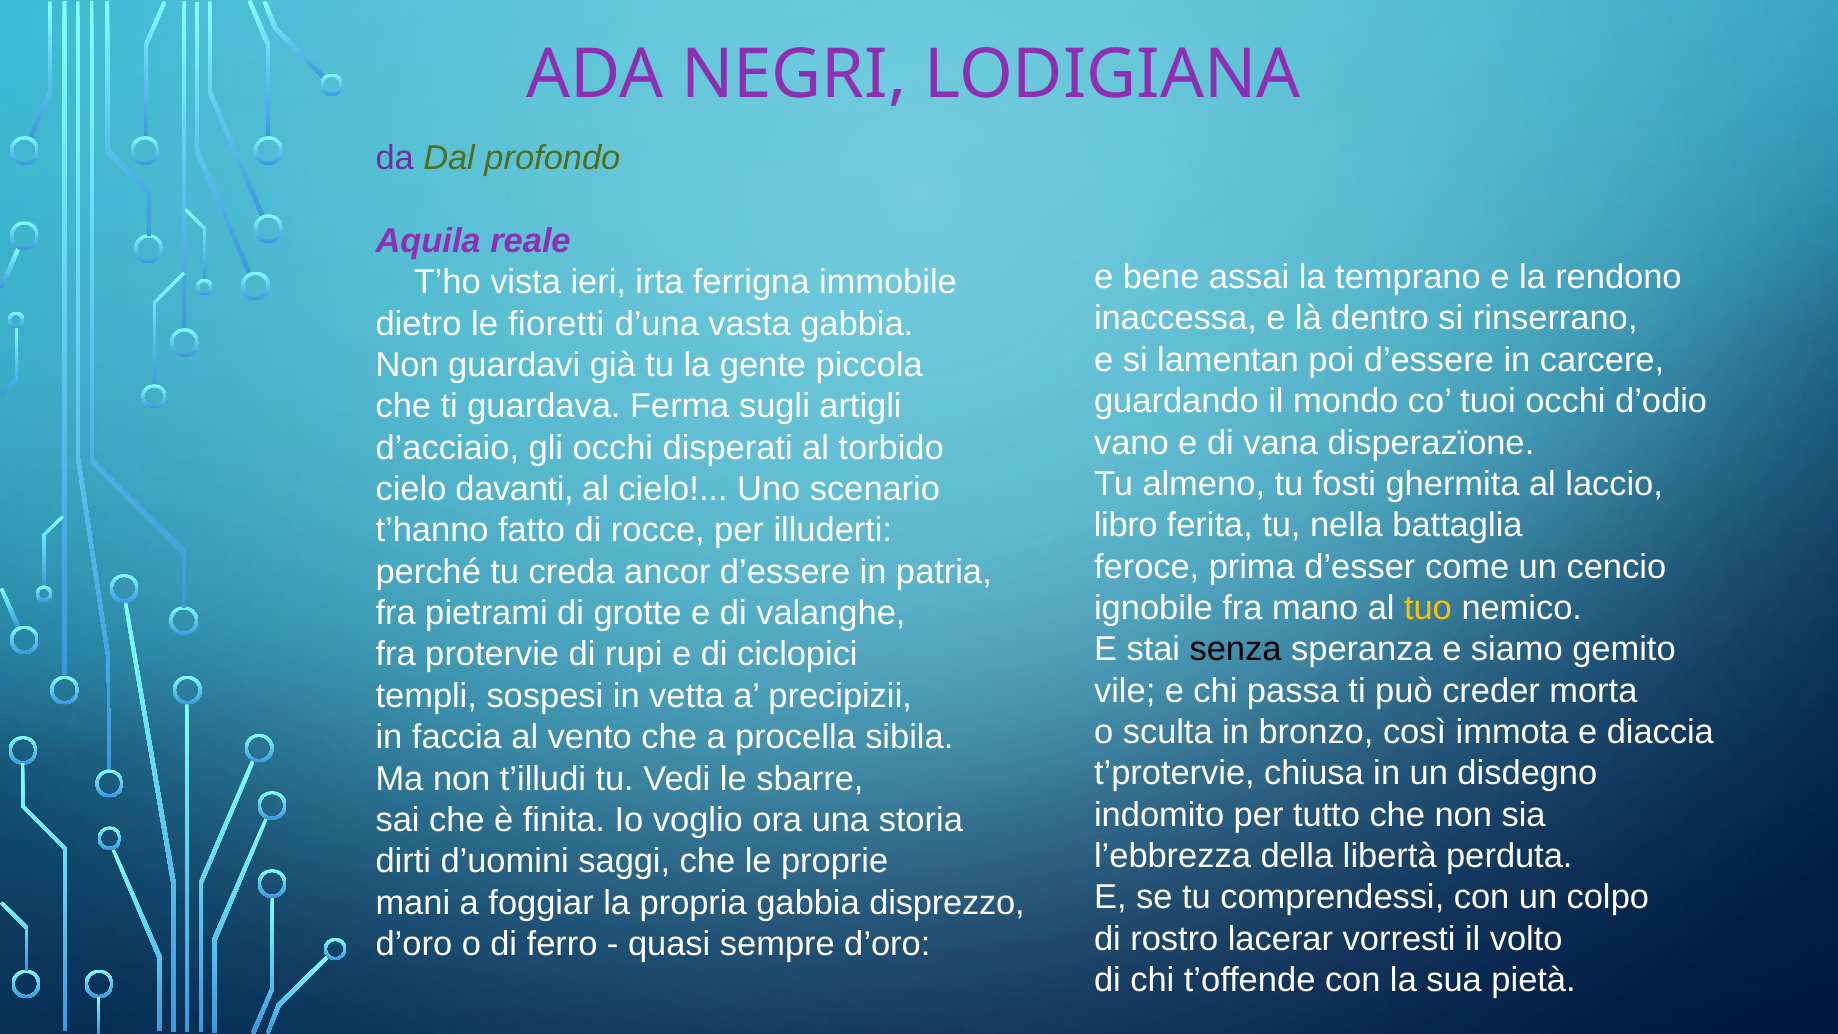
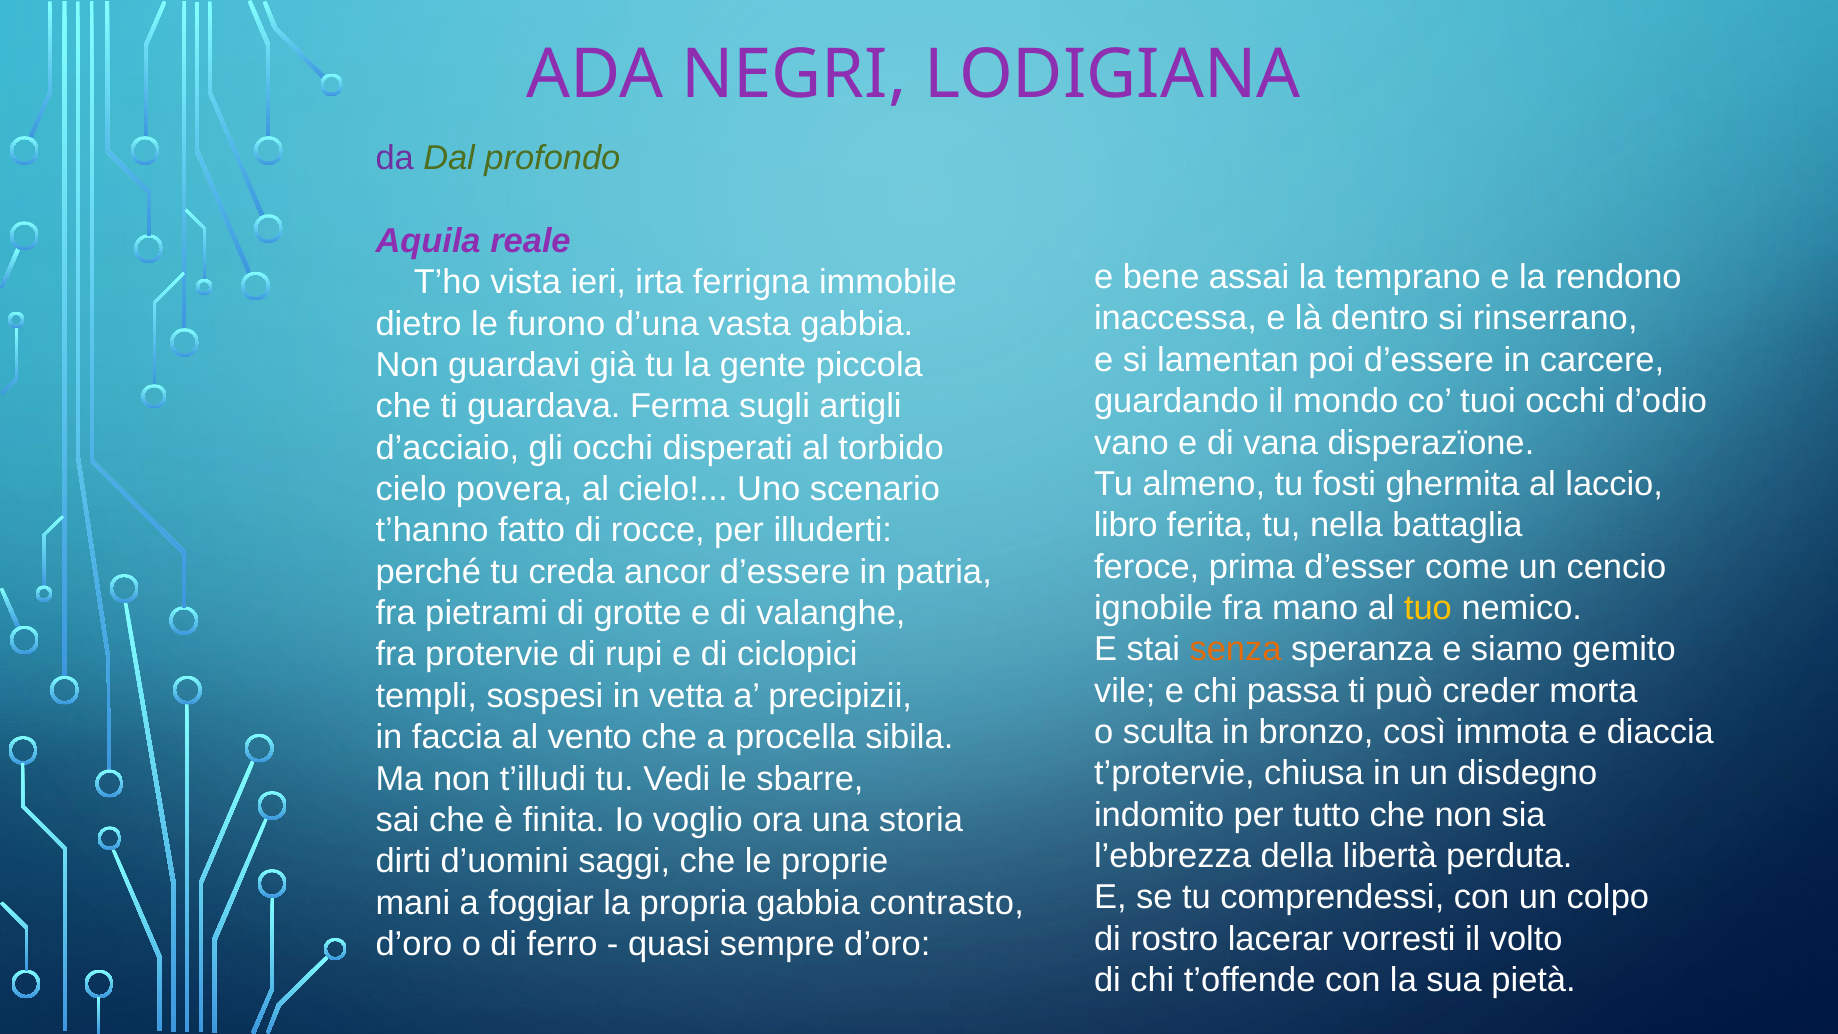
fioretti: fioretti -> furono
davanti: davanti -> povera
senza colour: black -> orange
disprezzo: disprezzo -> contrasto
